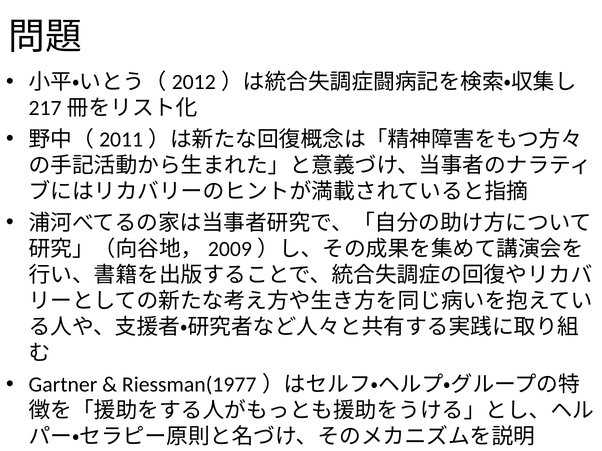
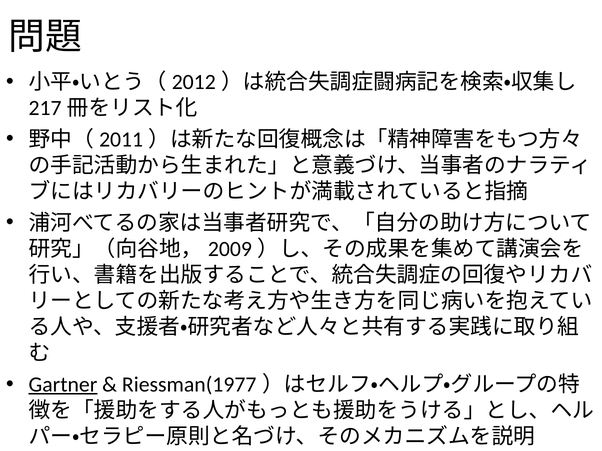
Gartner underline: none -> present
